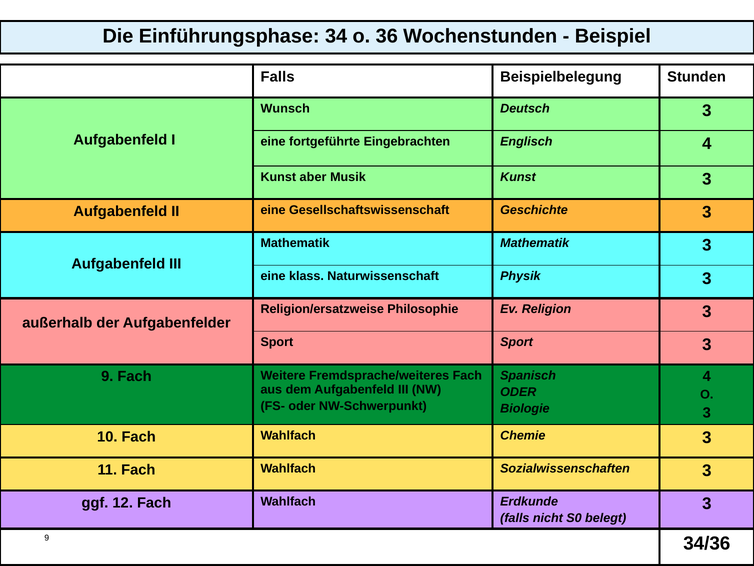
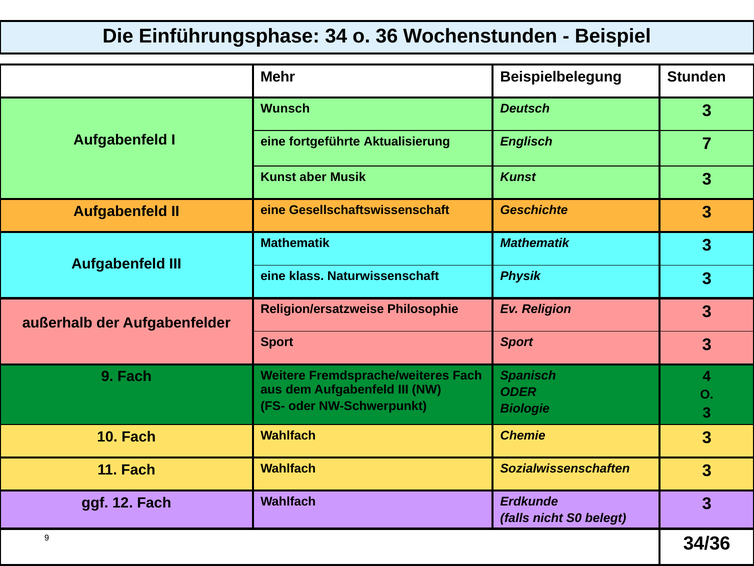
Falls at (278, 77): Falls -> Mehr
Eingebrachten: Eingebrachten -> Aktualisierung
Englisch 4: 4 -> 7
